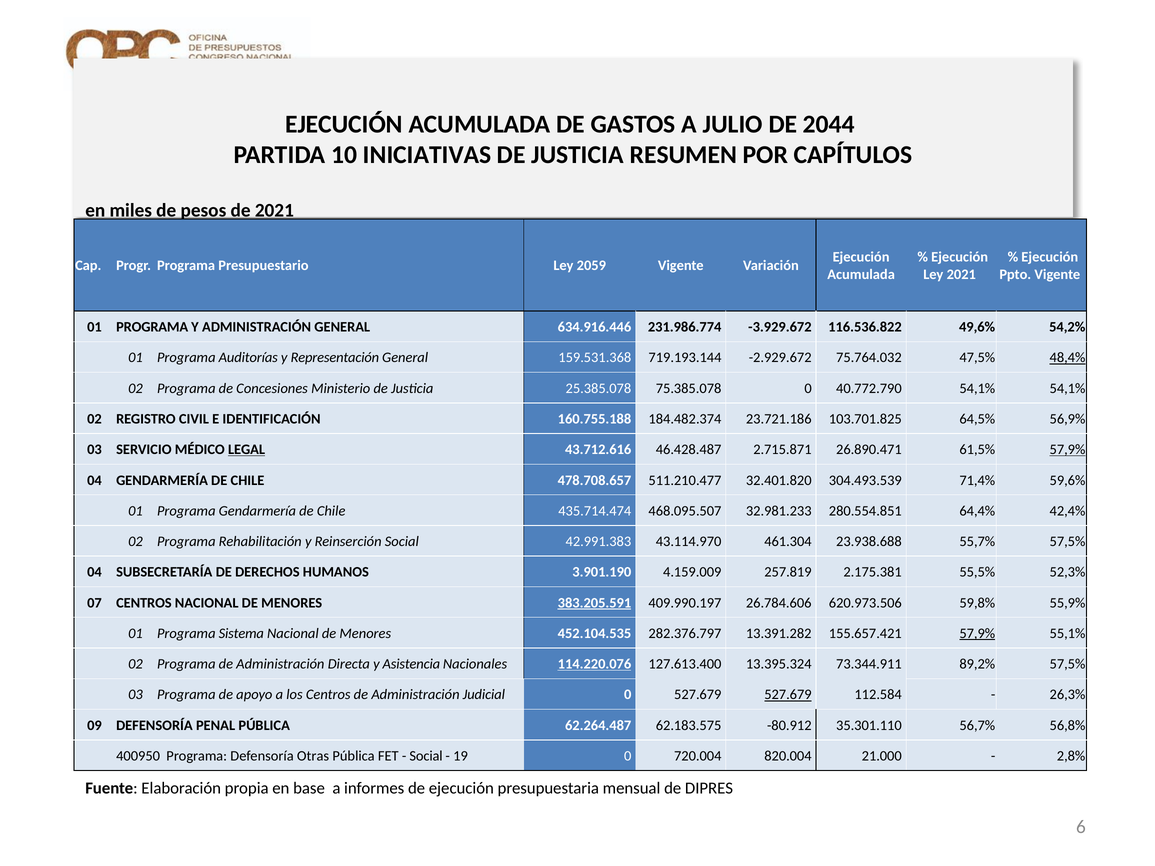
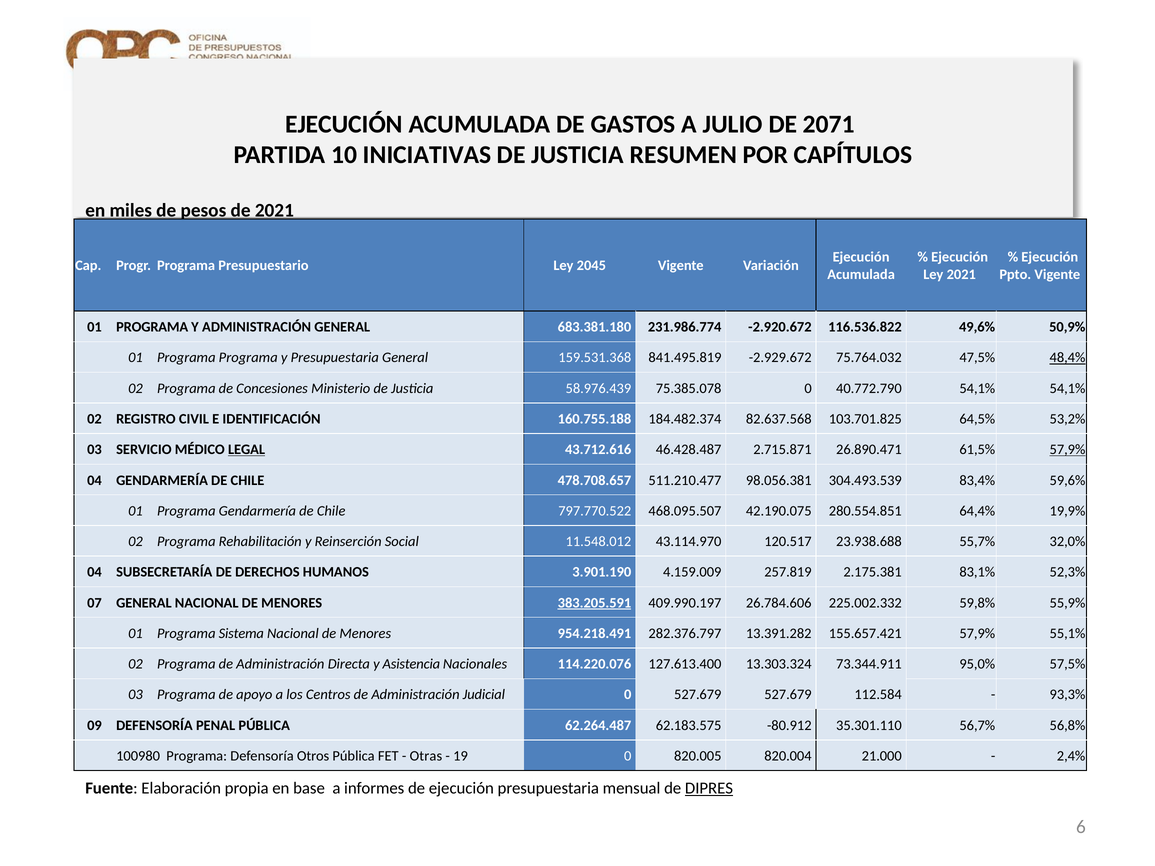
2044: 2044 -> 2071
2059: 2059 -> 2045
634.916.446: 634.916.446 -> 683.381.180
-3.929.672: -3.929.672 -> -2.920.672
54,2%: 54,2% -> 50,9%
Programa Auditorías: Auditorías -> Programa
y Representación: Representación -> Presupuestaria
719.193.144: 719.193.144 -> 841.495.819
25.385.078: 25.385.078 -> 58.976.439
23.721.186: 23.721.186 -> 82.637.568
56,9%: 56,9% -> 53,2%
32.401.820: 32.401.820 -> 98.056.381
71,4%: 71,4% -> 83,4%
435.714.474: 435.714.474 -> 797.770.522
32.981.233: 32.981.233 -> 42.190.075
42,4%: 42,4% -> 19,9%
42.991.383: 42.991.383 -> 11.548.012
461.304: 461.304 -> 120.517
55,7% 57,5%: 57,5% -> 32,0%
55,5%: 55,5% -> 83,1%
07 CENTROS: CENTROS -> GENERAL
620.973.506: 620.973.506 -> 225.002.332
452.104.535: 452.104.535 -> 954.218.491
57,9% at (977, 634) underline: present -> none
114.220.076 underline: present -> none
13.395.324: 13.395.324 -> 13.303.324
89,2%: 89,2% -> 95,0%
527.679 at (788, 695) underline: present -> none
26,3%: 26,3% -> 93,3%
400950: 400950 -> 100980
Otras: Otras -> Otros
Social at (426, 756): Social -> Otras
720.004: 720.004 -> 820.005
2,8%: 2,8% -> 2,4%
DIPRES underline: none -> present
